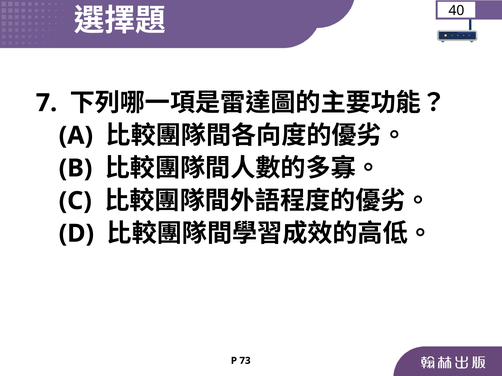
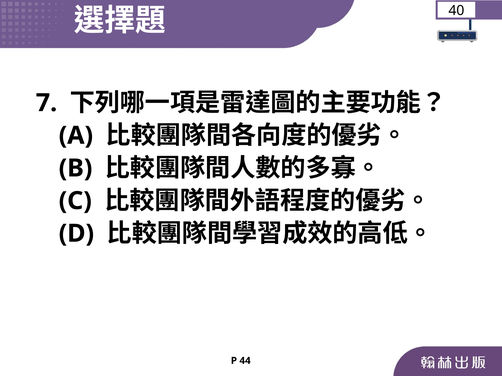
73: 73 -> 44
